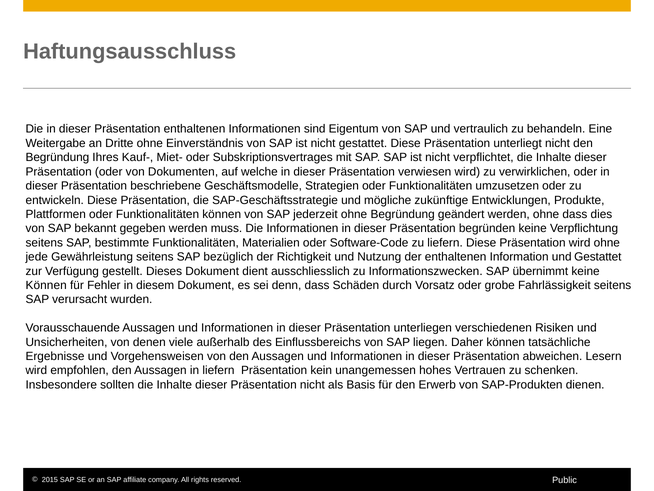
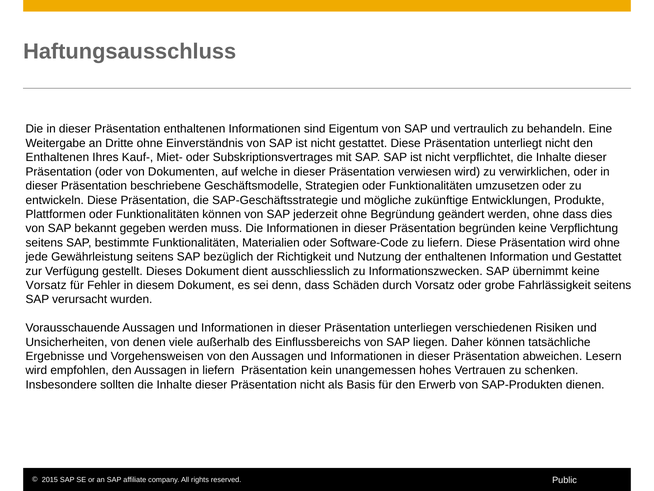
Begründung at (57, 157): Begründung -> Enthaltenen
Können at (46, 285): Können -> Vorsatz
